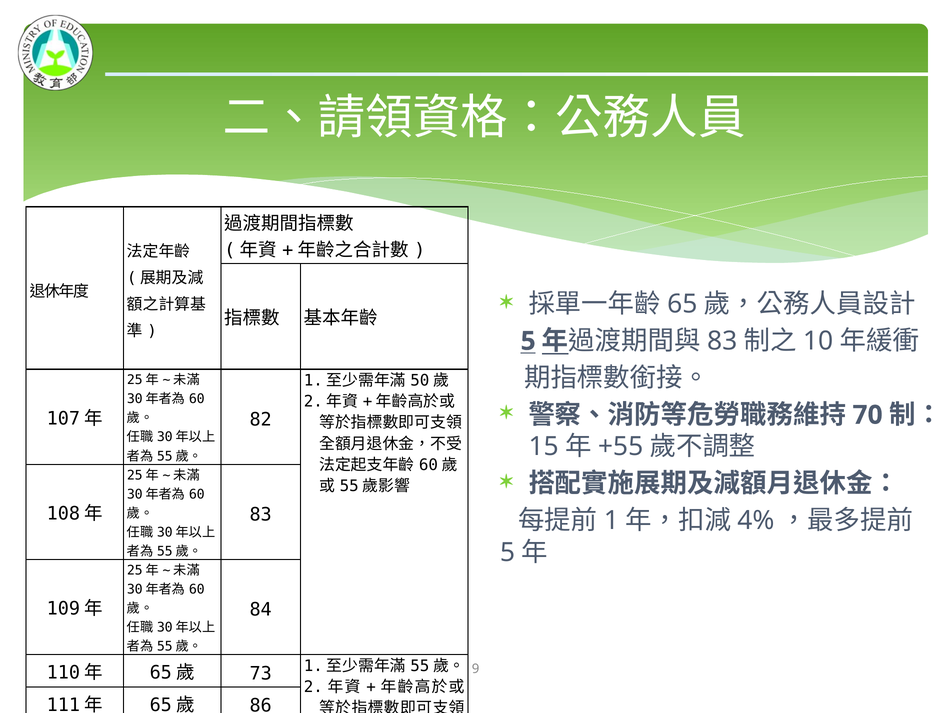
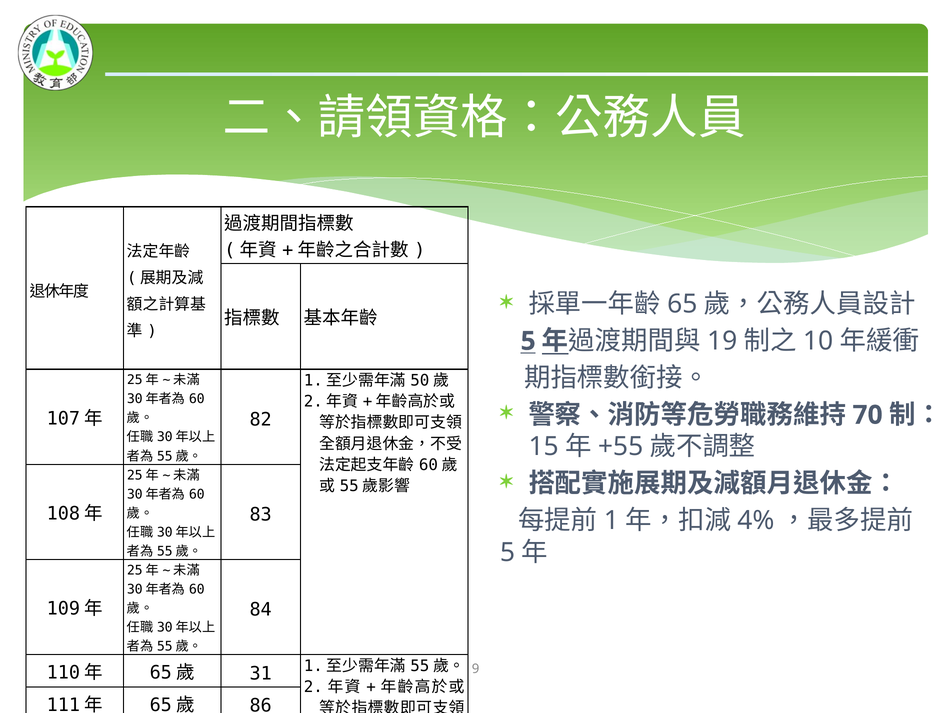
83 at (722, 341): 83 -> 19
73: 73 -> 31
